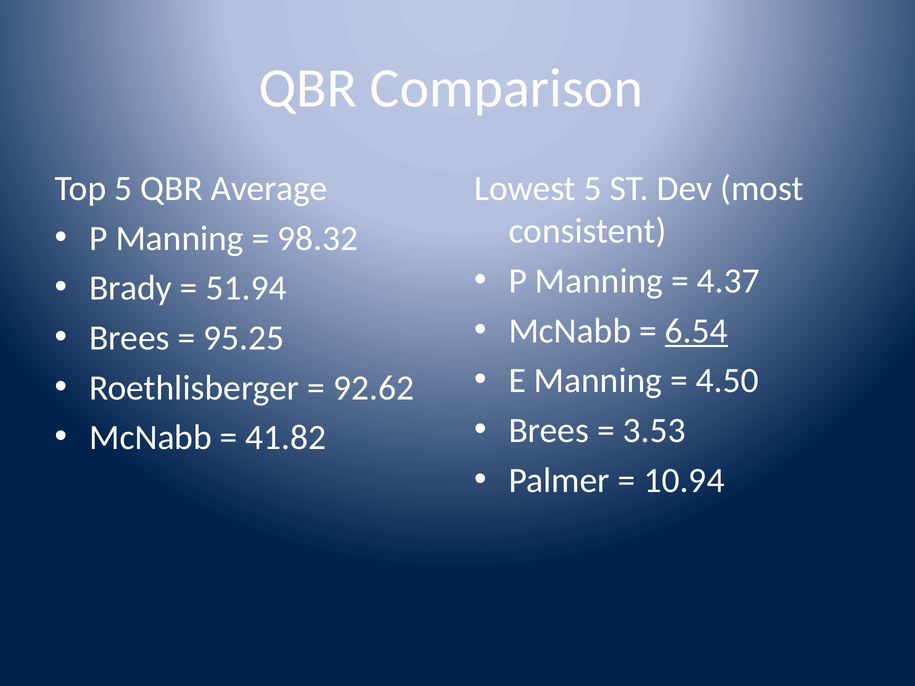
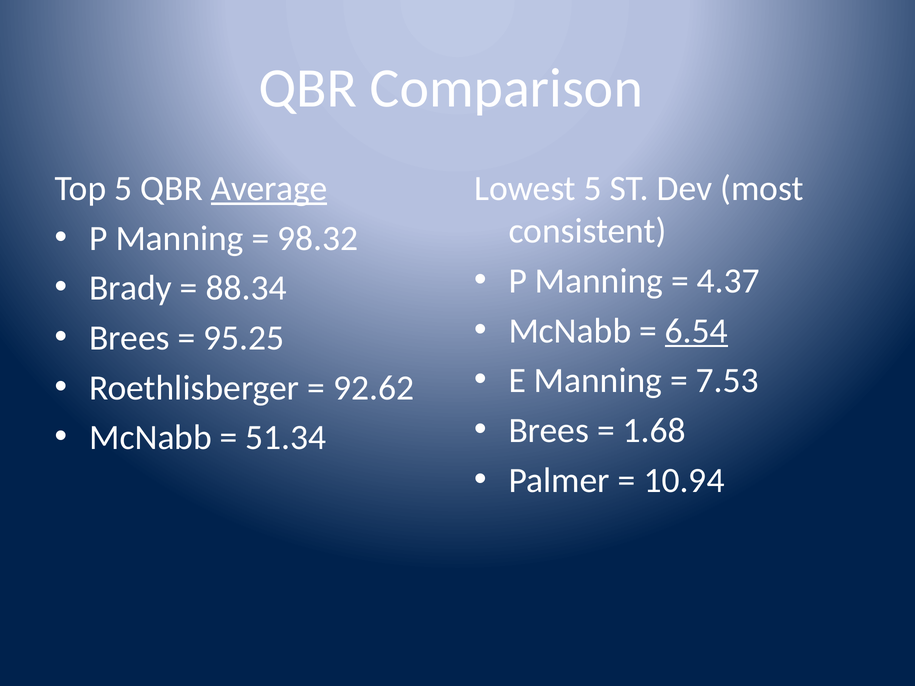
Average underline: none -> present
51.94: 51.94 -> 88.34
4.50: 4.50 -> 7.53
3.53: 3.53 -> 1.68
41.82: 41.82 -> 51.34
